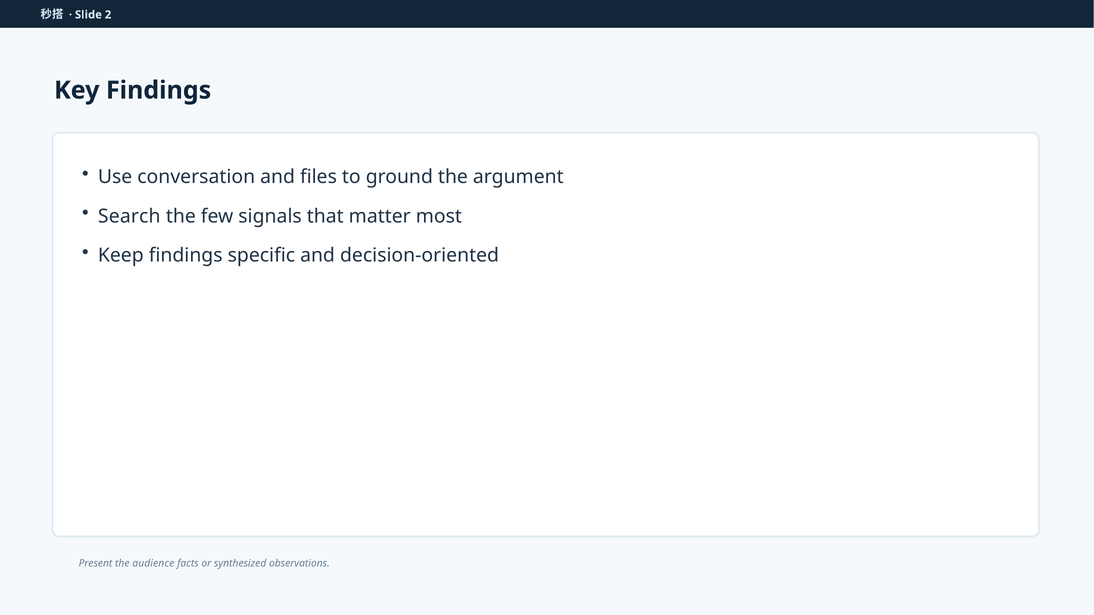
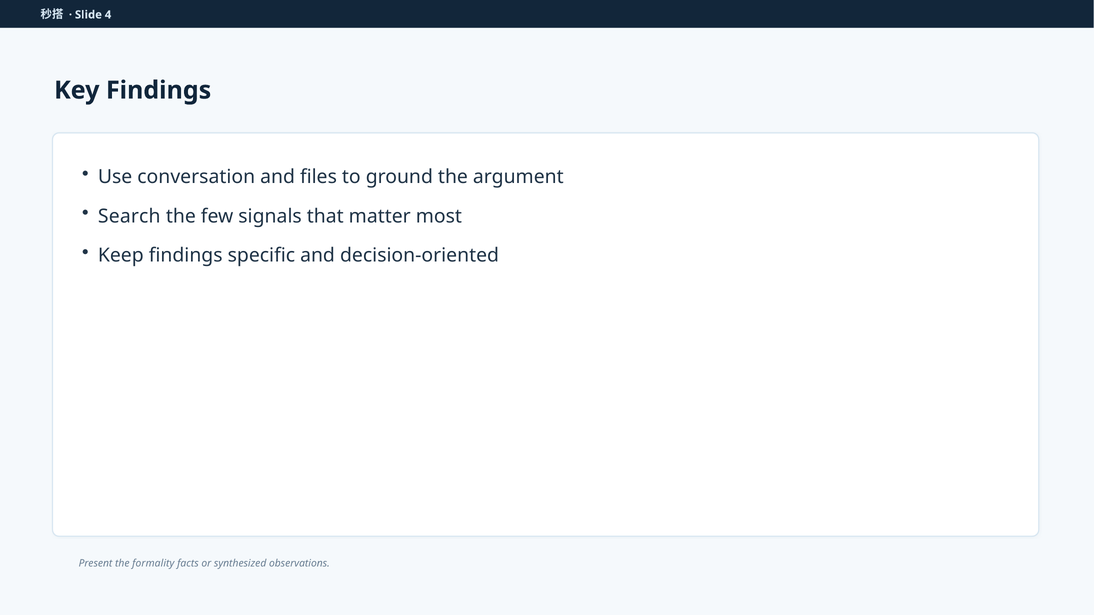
2: 2 -> 4
audience: audience -> formality
